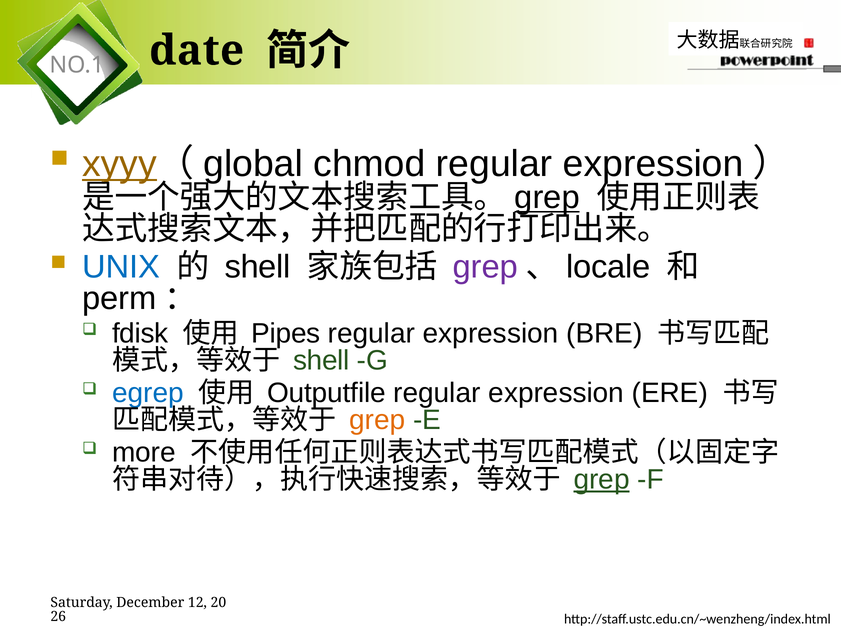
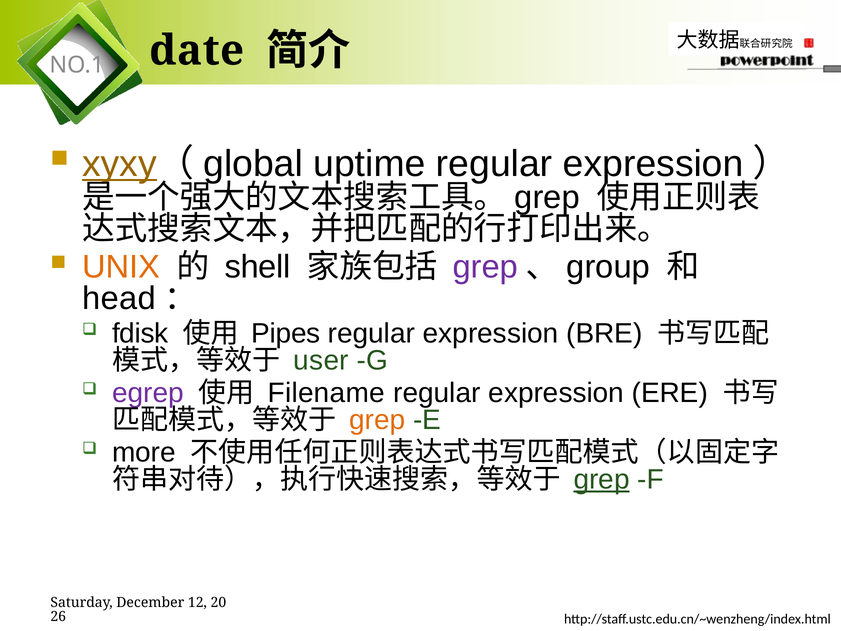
xyyy: xyyy -> xyxy
chmod: chmod -> uptime
grep at (547, 198) underline: present -> none
UNIX colour: blue -> orange
locale: locale -> group
perm: perm -> head
shell at (321, 360): shell -> user
egrep colour: blue -> purple
Outputfile: Outputfile -> Filename
